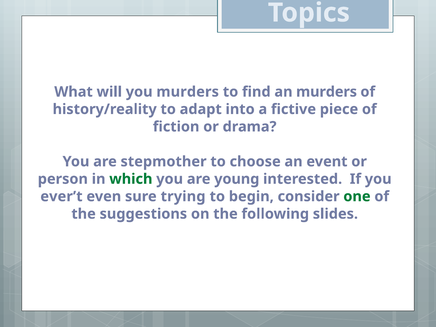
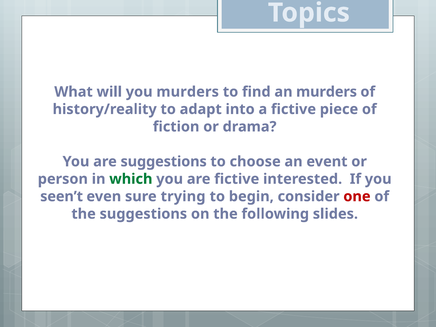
are stepmother: stepmother -> suggestions
are young: young -> fictive
ever’t: ever’t -> seen’t
one colour: green -> red
